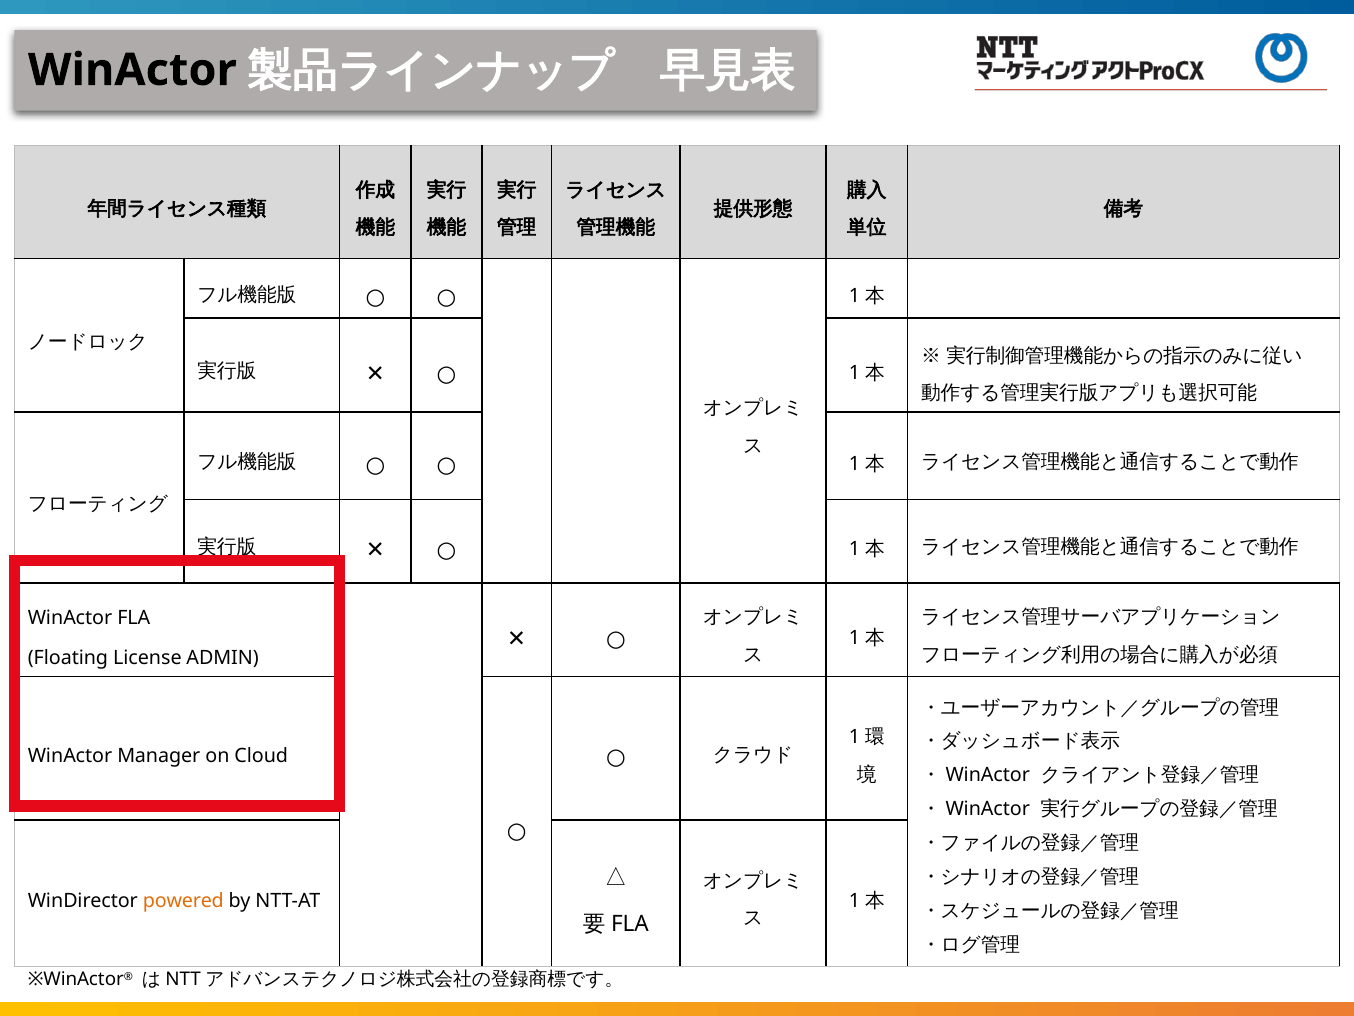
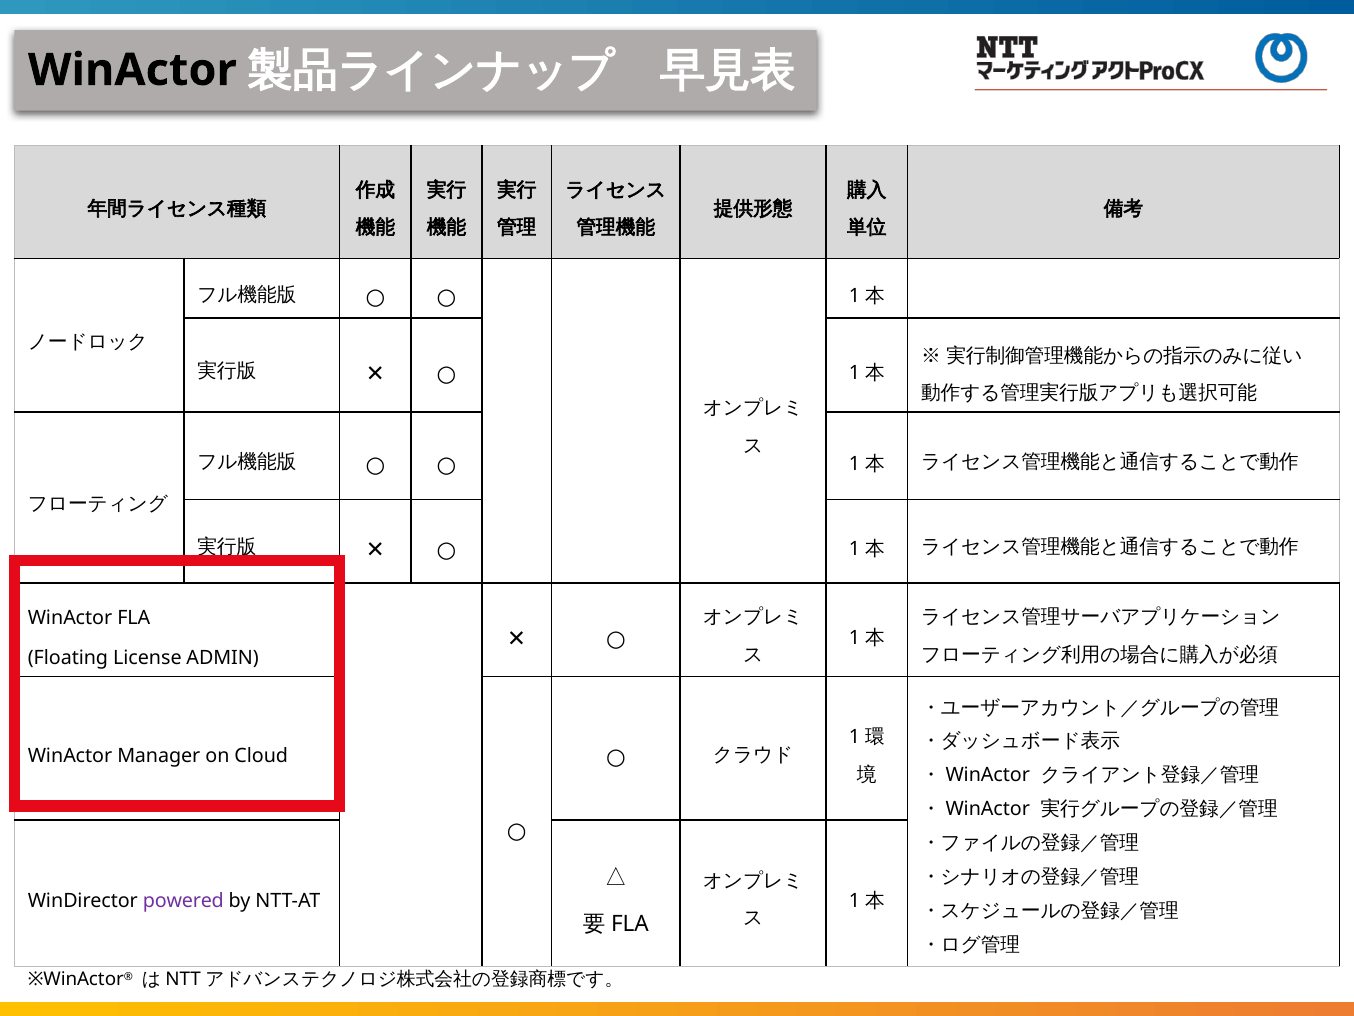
powered colour: orange -> purple
